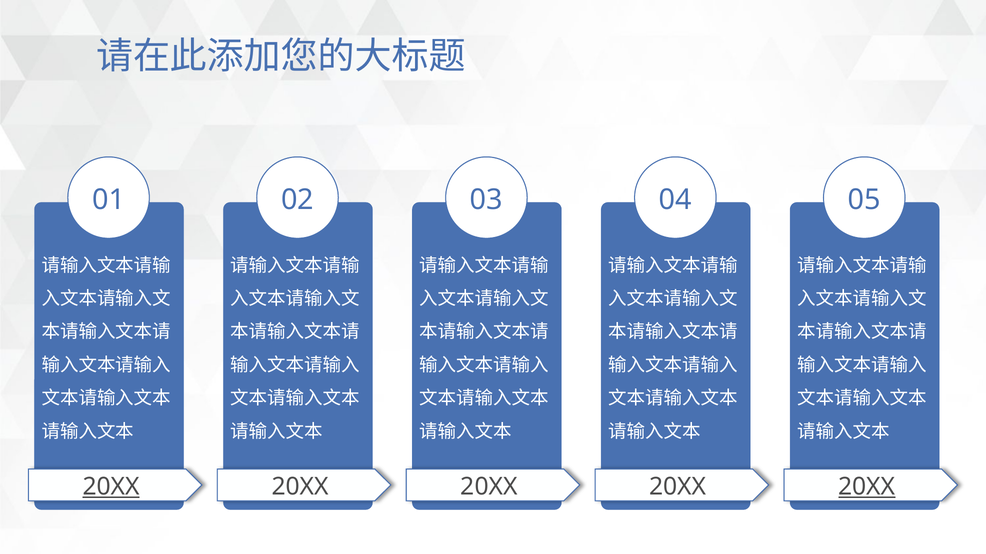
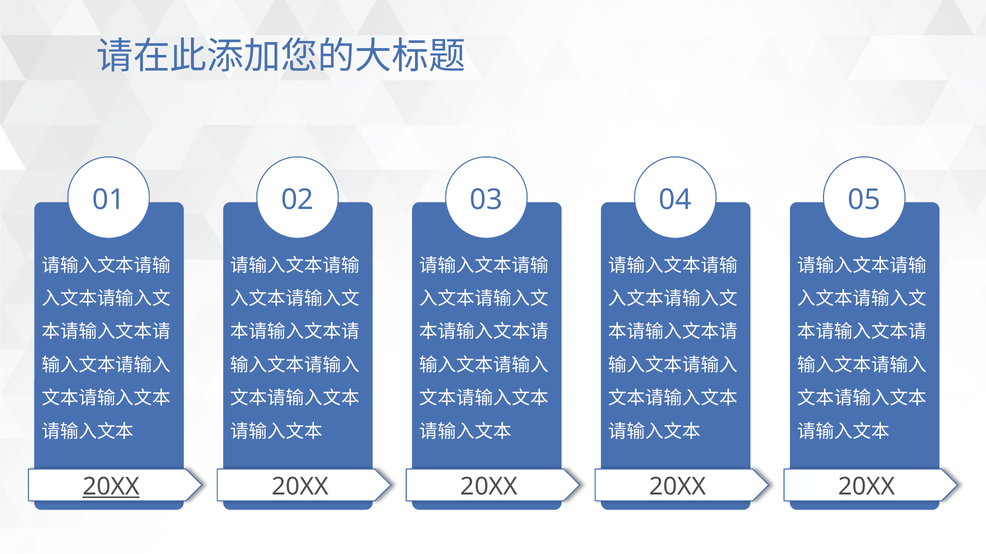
20XX at (867, 487) underline: present -> none
